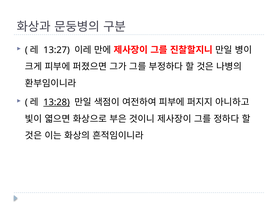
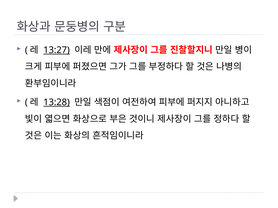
13:27 underline: none -> present
